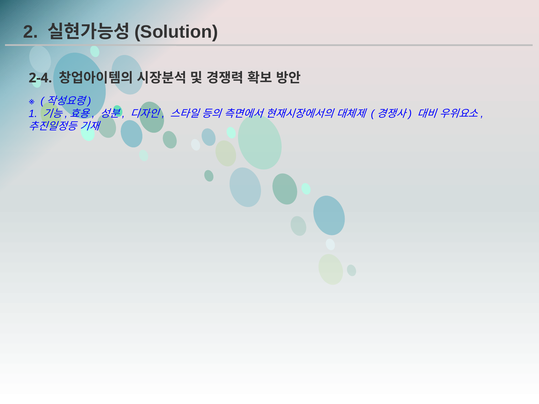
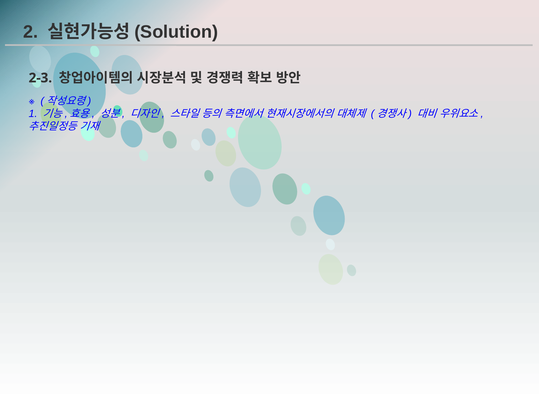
2-4: 2-4 -> 2-3
